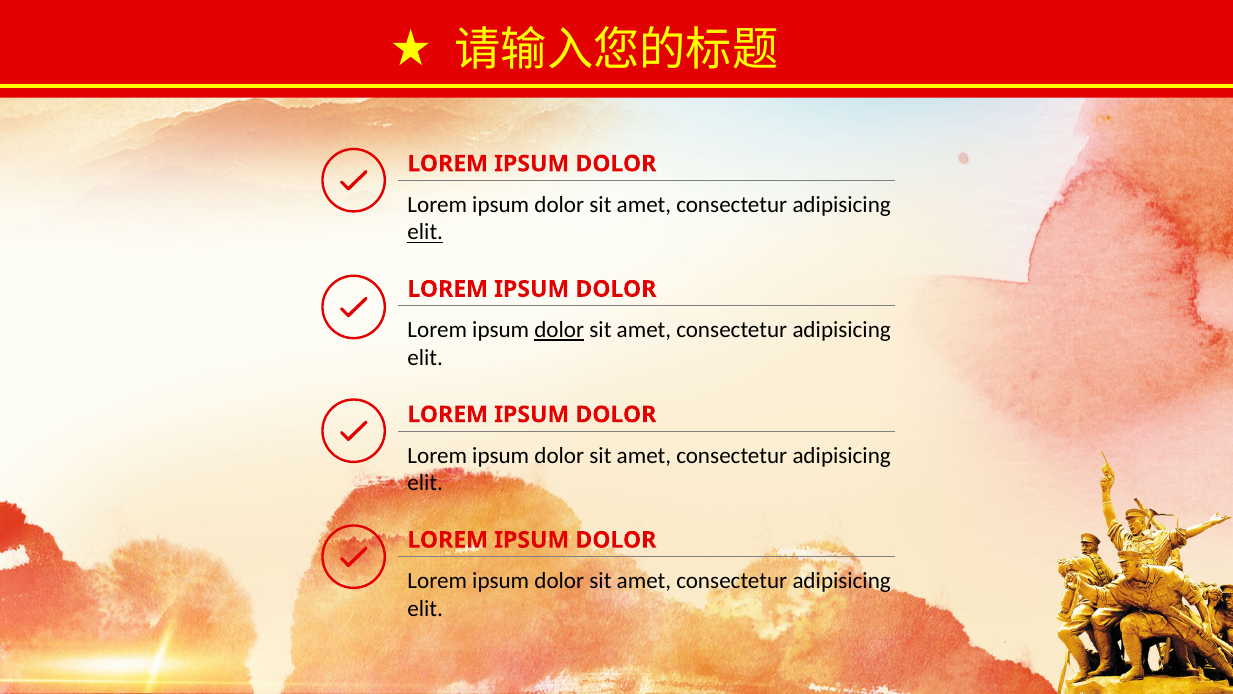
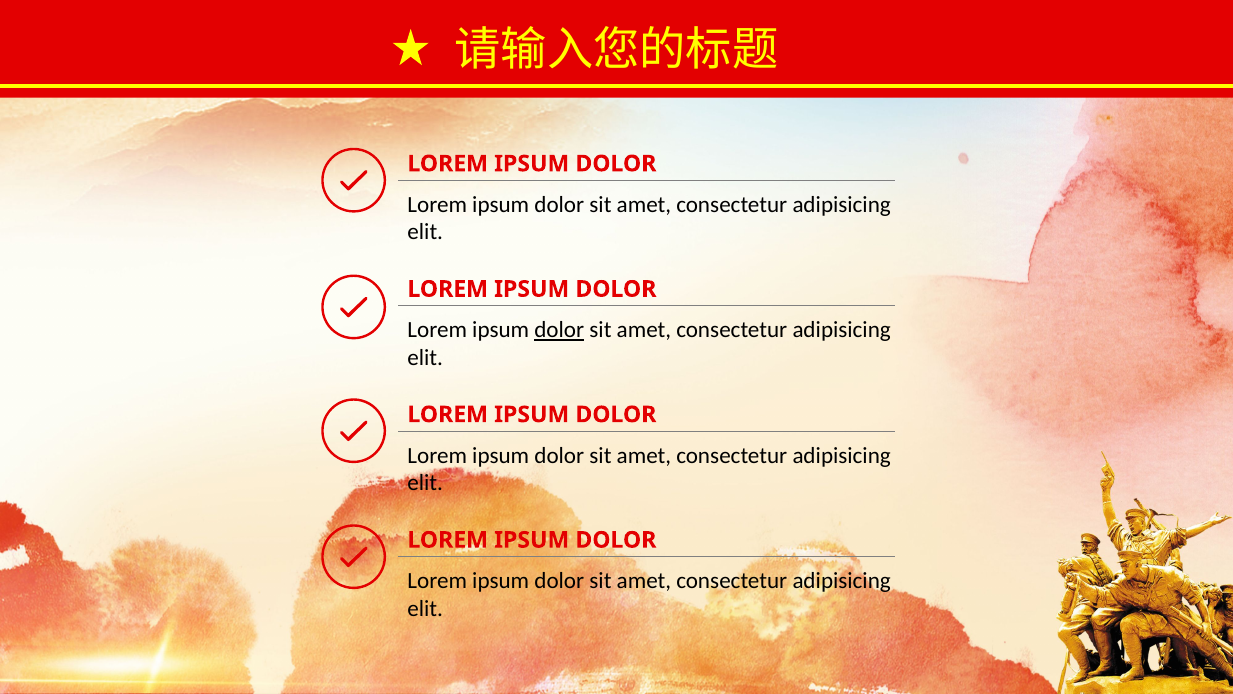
elit at (425, 232) underline: present -> none
